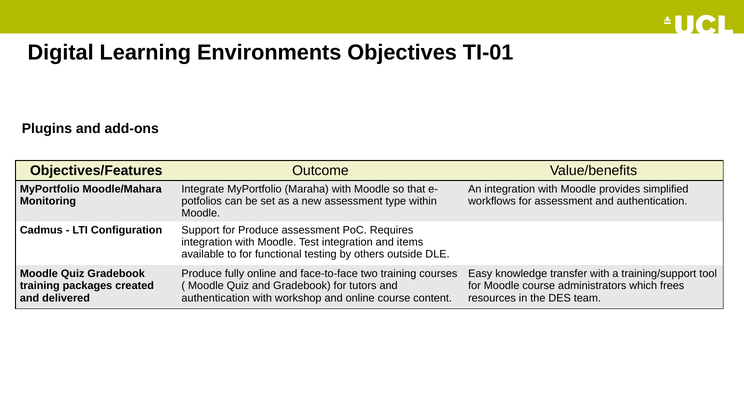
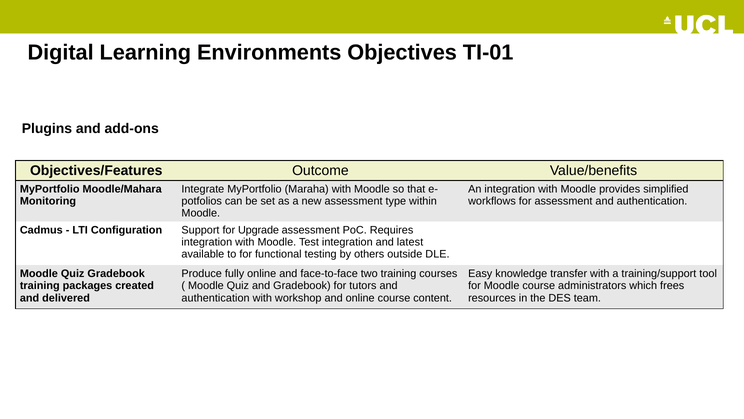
for Produce: Produce -> Upgrade
items: items -> latest
